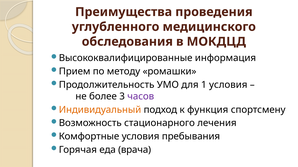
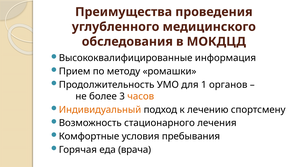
1 условия: условия -> органов
часов colour: purple -> orange
функция: функция -> лечению
